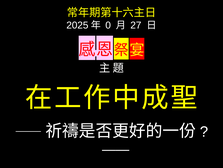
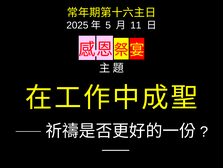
0: 0 -> 5
27: 27 -> 11
